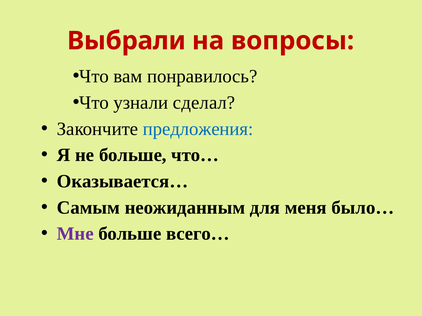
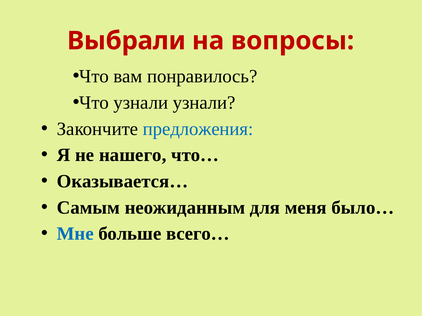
узнали сделал: сделал -> узнали
не больше: больше -> нашего
Мне colour: purple -> blue
